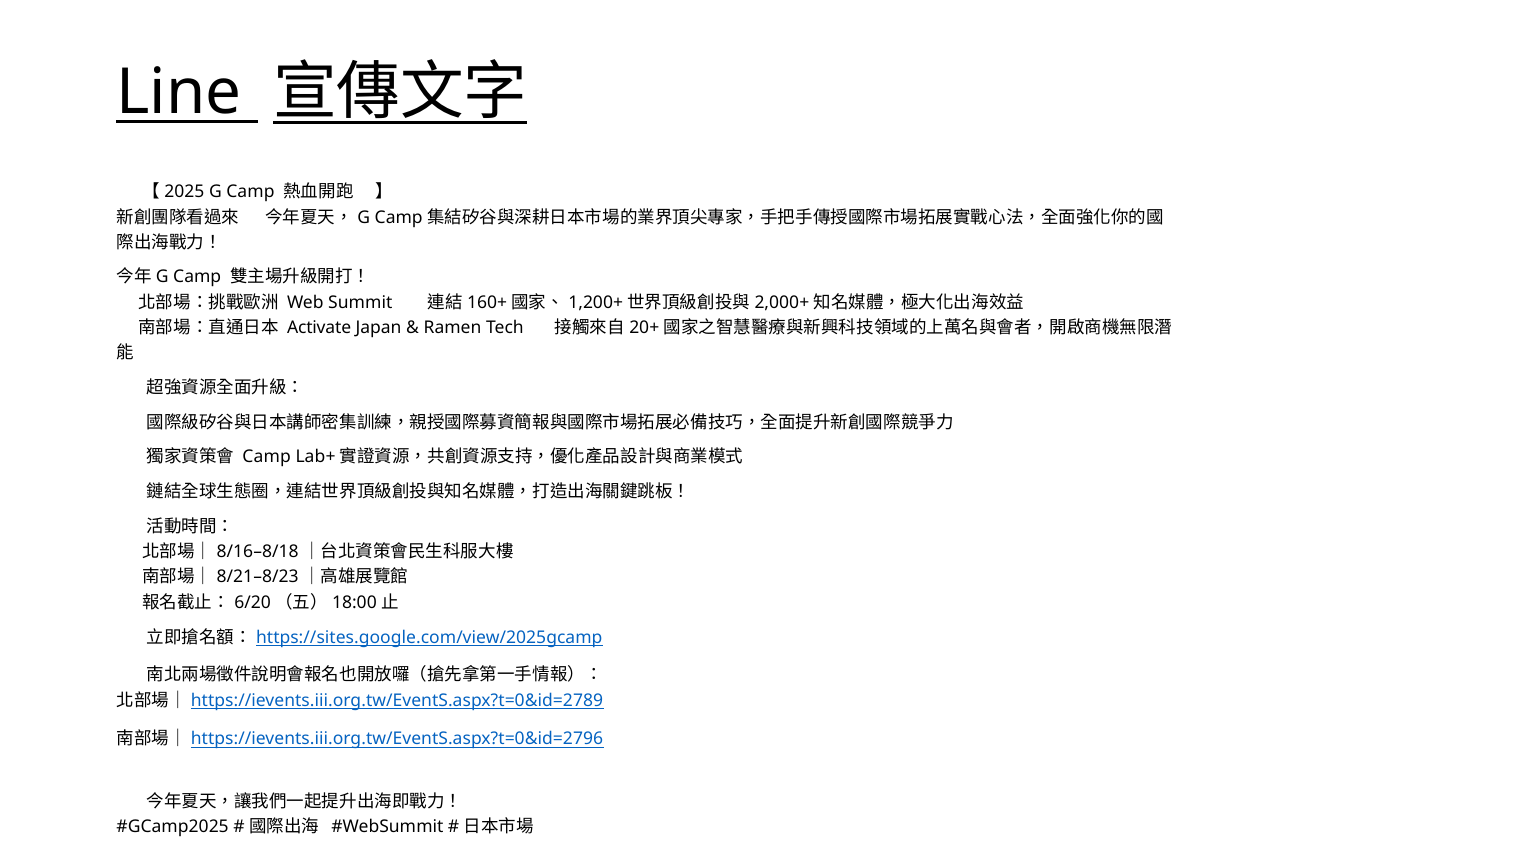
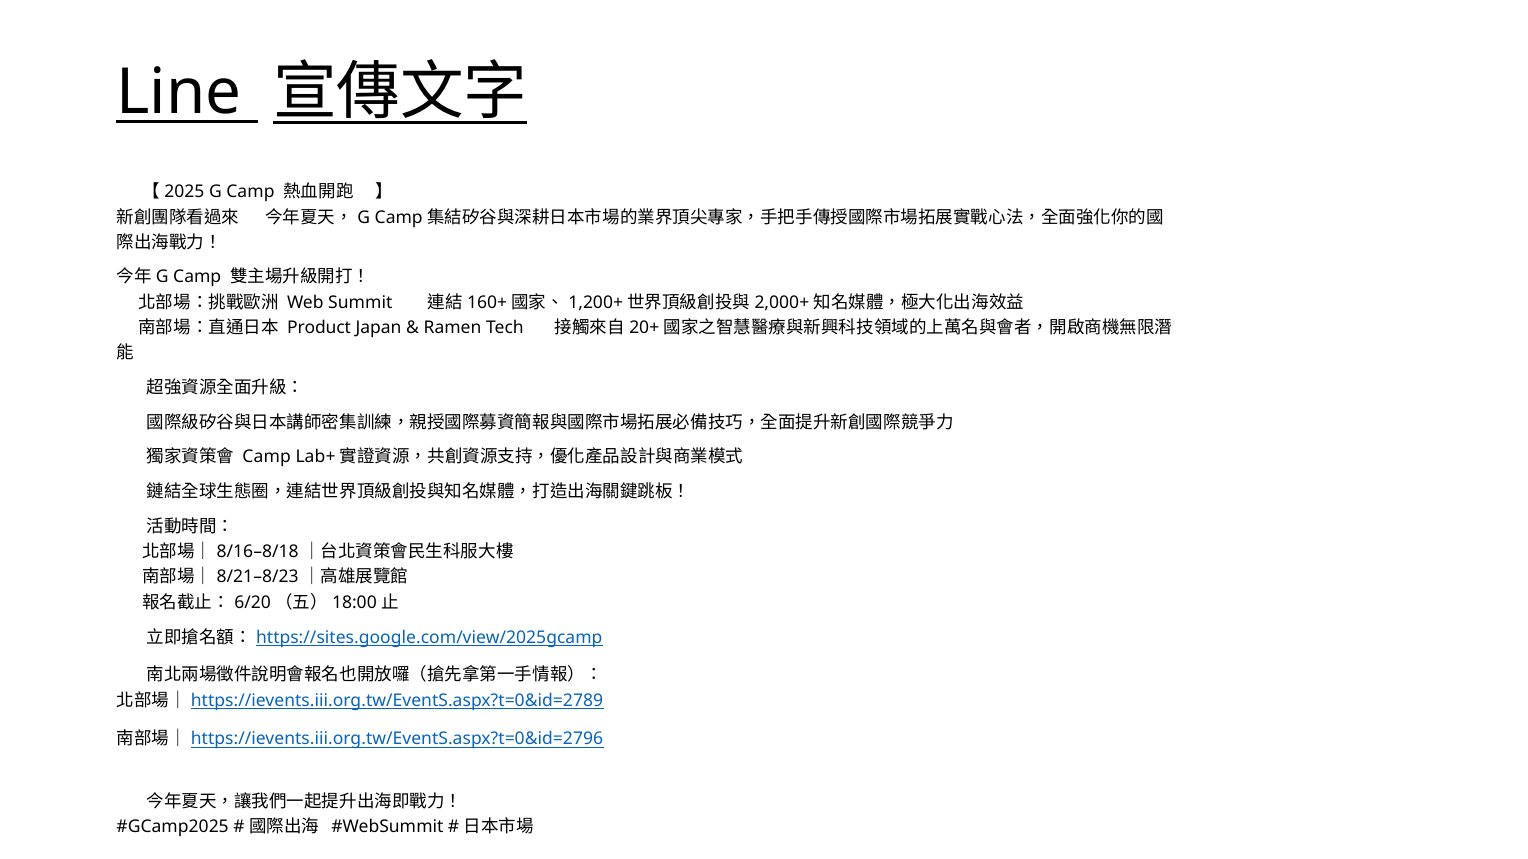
Activate: Activate -> Product
